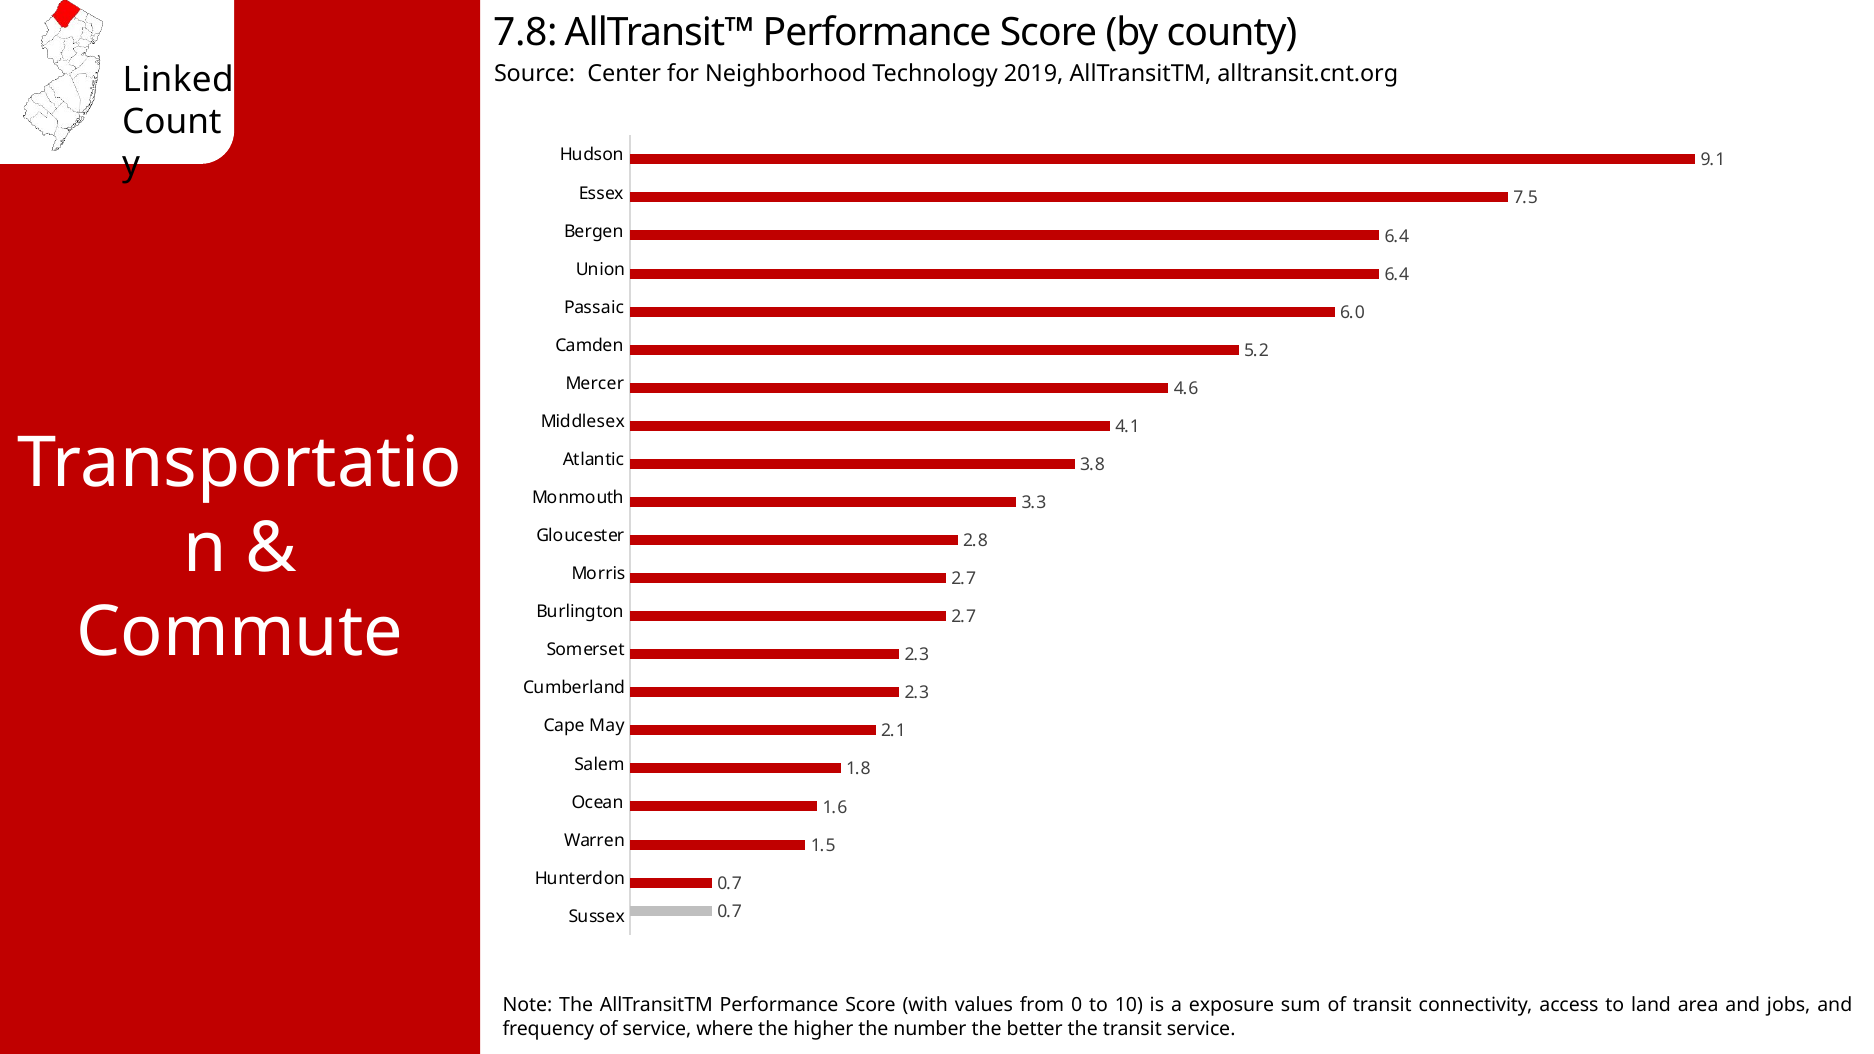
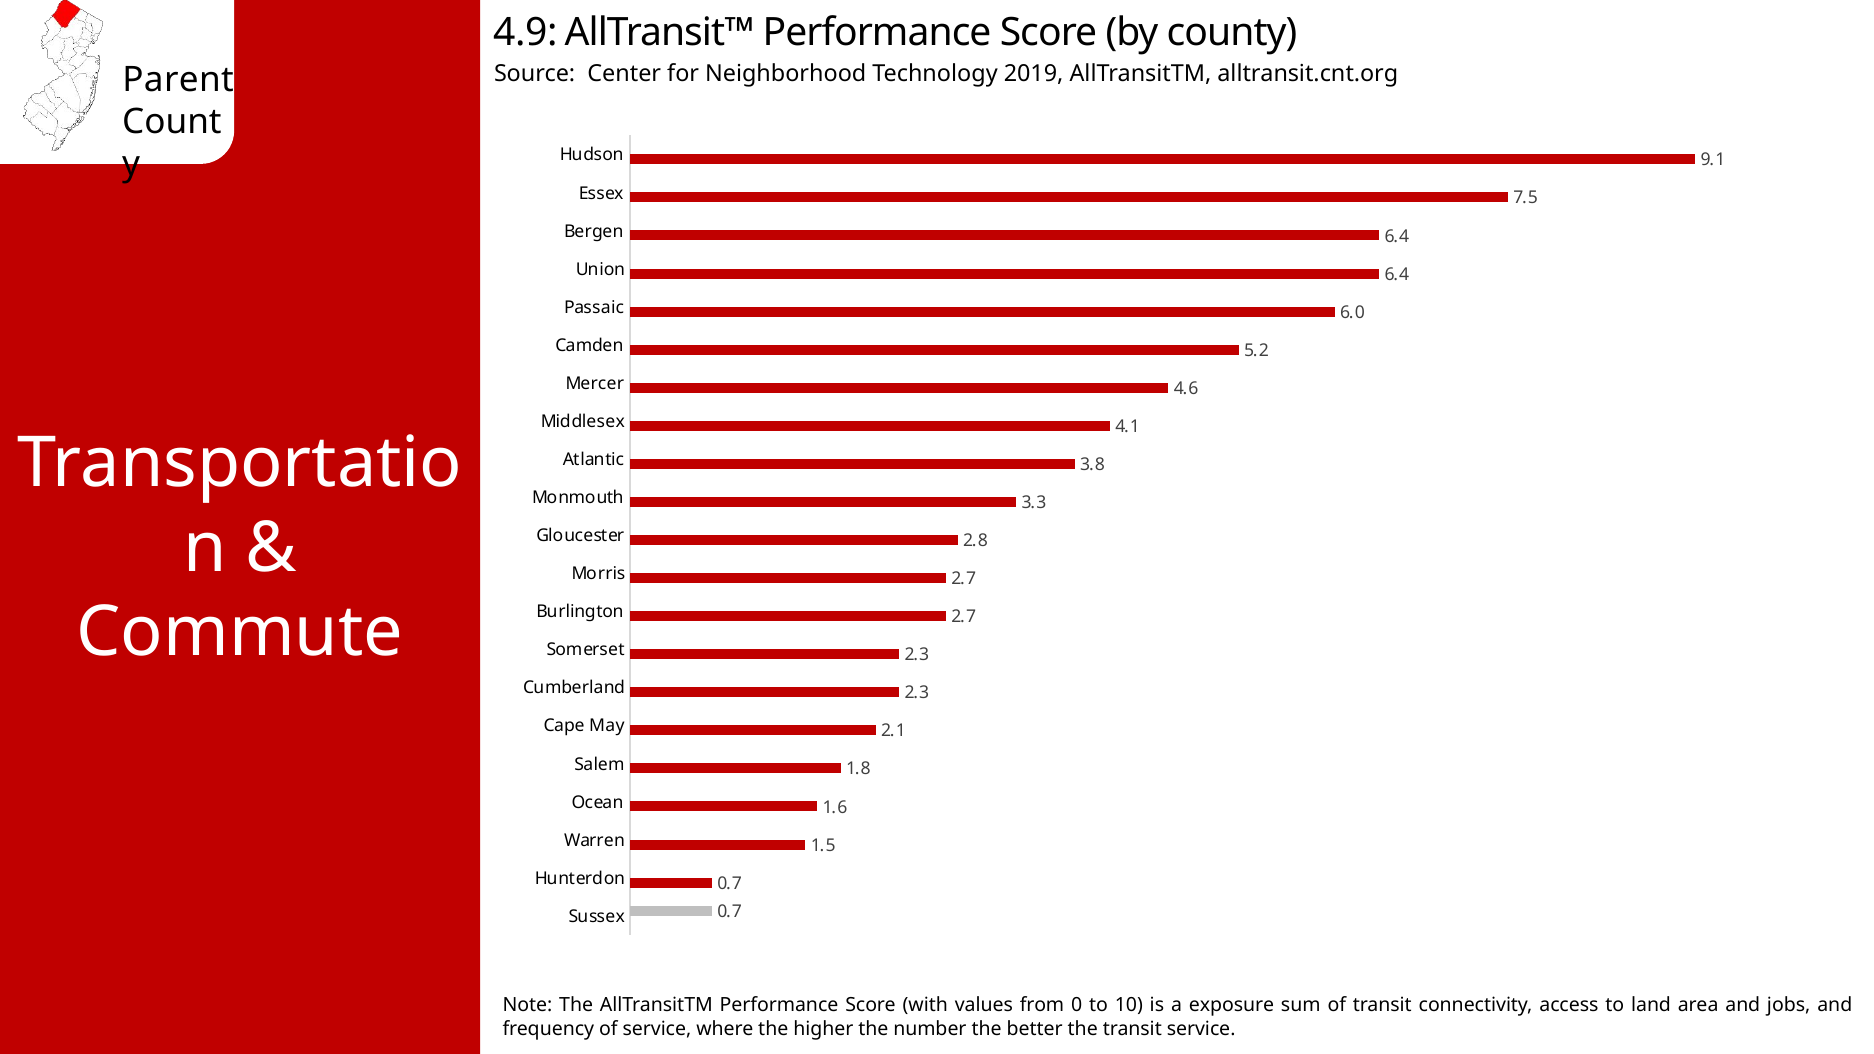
7.8: 7.8 -> 4.9
Linked: Linked -> Parent
